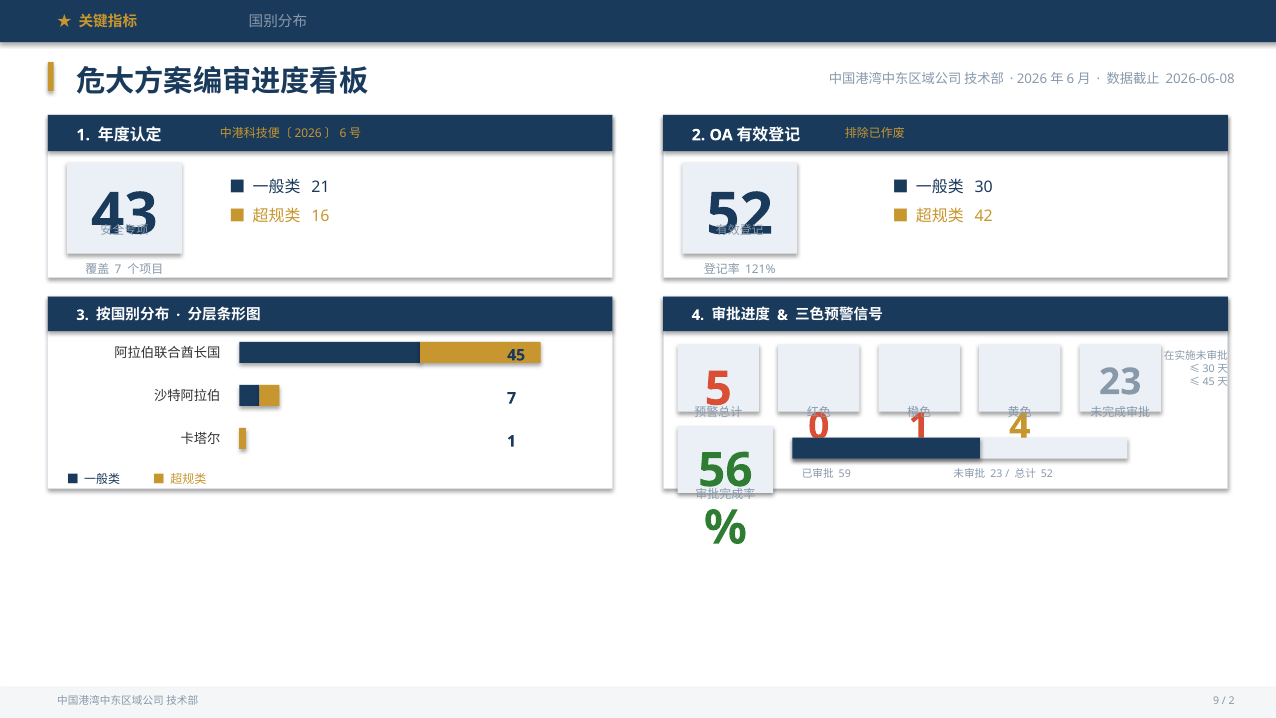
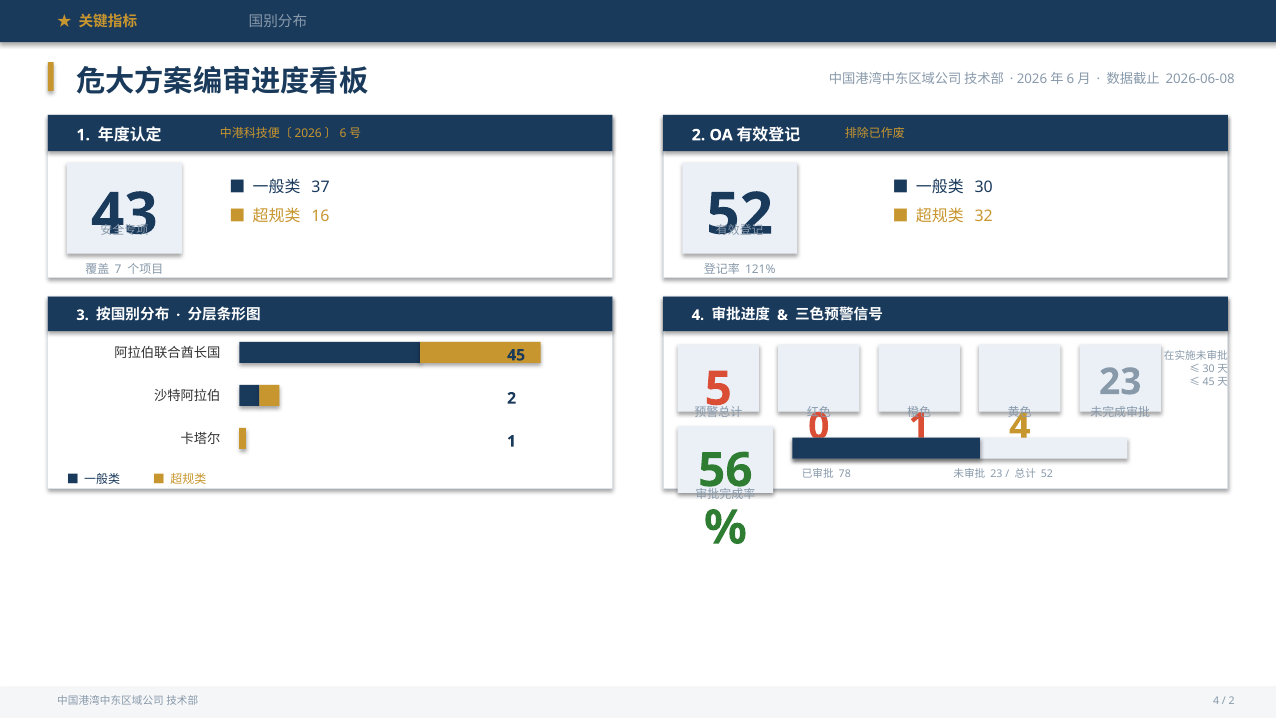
21: 21 -> 37
42: 42 -> 32
7 at (512, 398): 7 -> 2
59: 59 -> 78
9 at (1216, 701): 9 -> 4
